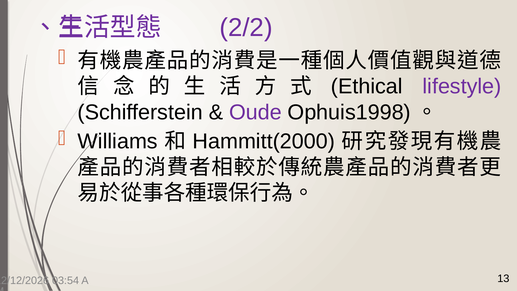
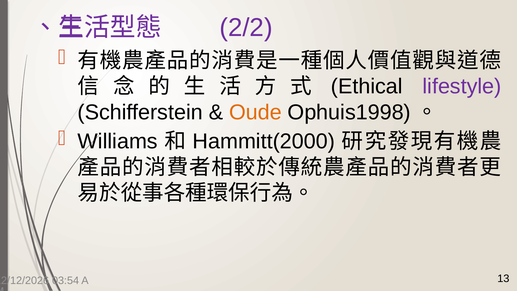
Oude colour: purple -> orange
